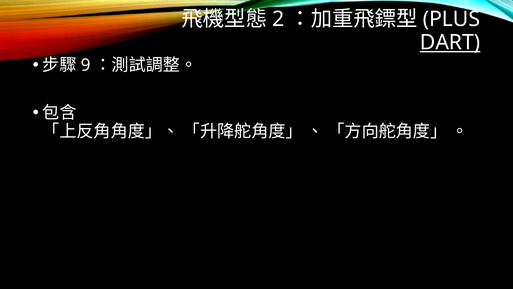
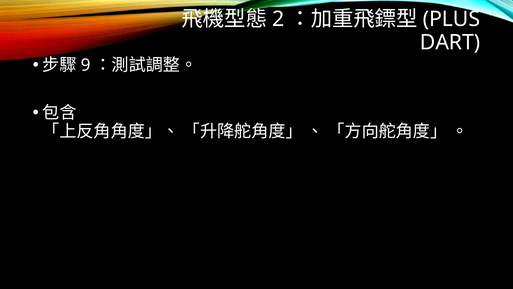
DART underline: present -> none
